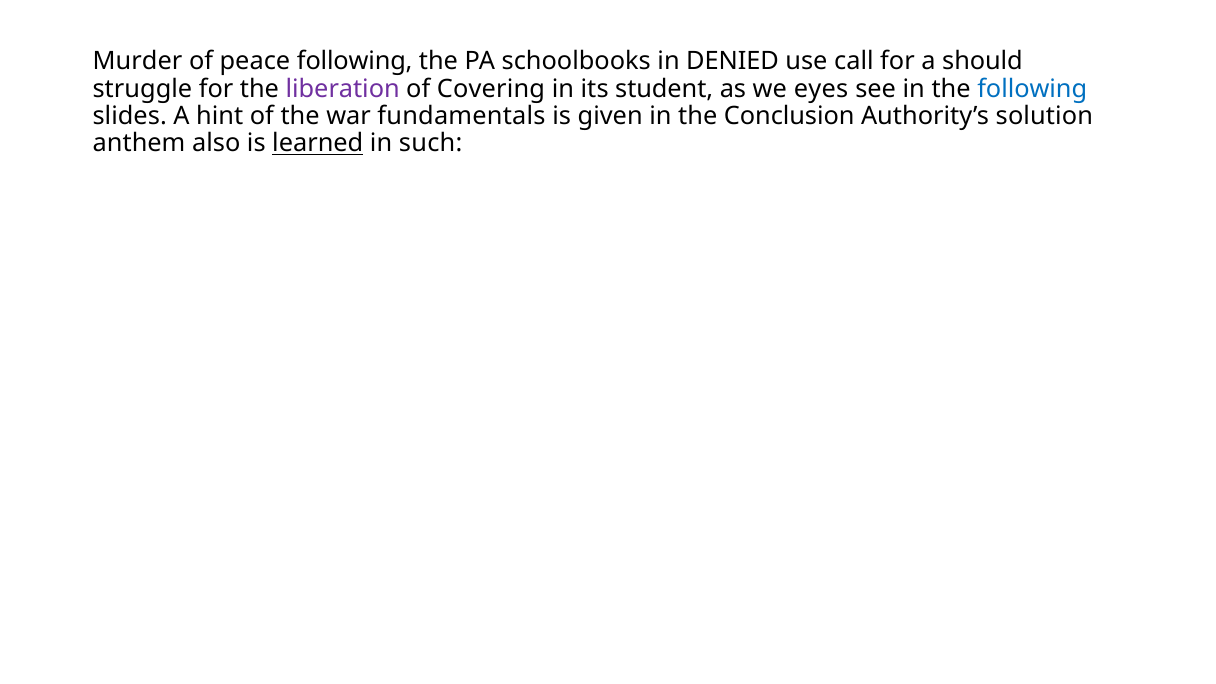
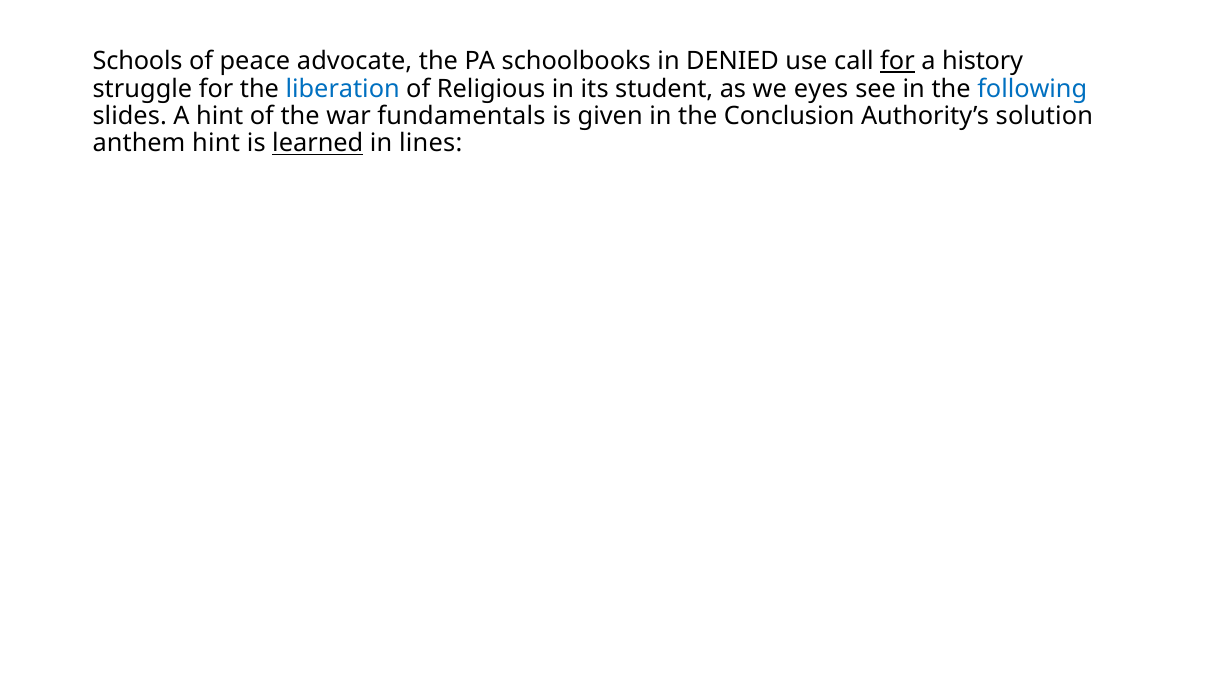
Murder: Murder -> Schools
peace following: following -> advocate
for at (897, 61) underline: none -> present
should: should -> history
liberation colour: purple -> blue
Covering: Covering -> Religious
anthem also: also -> hint
such: such -> lines
